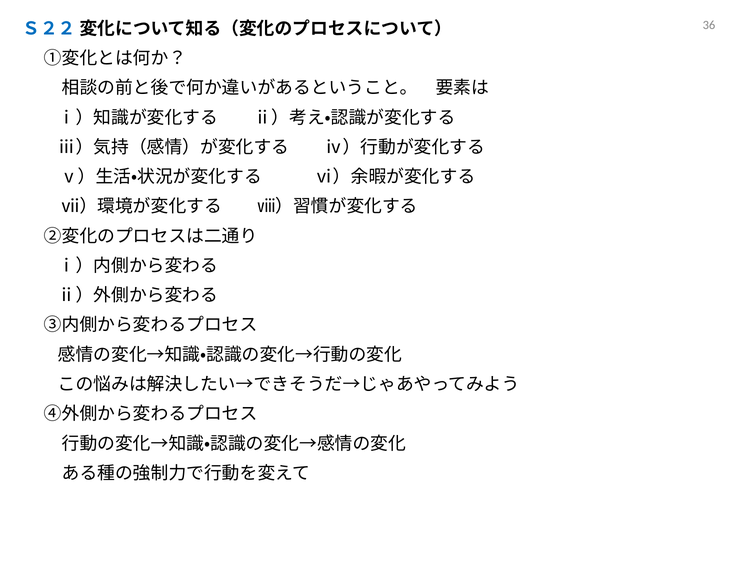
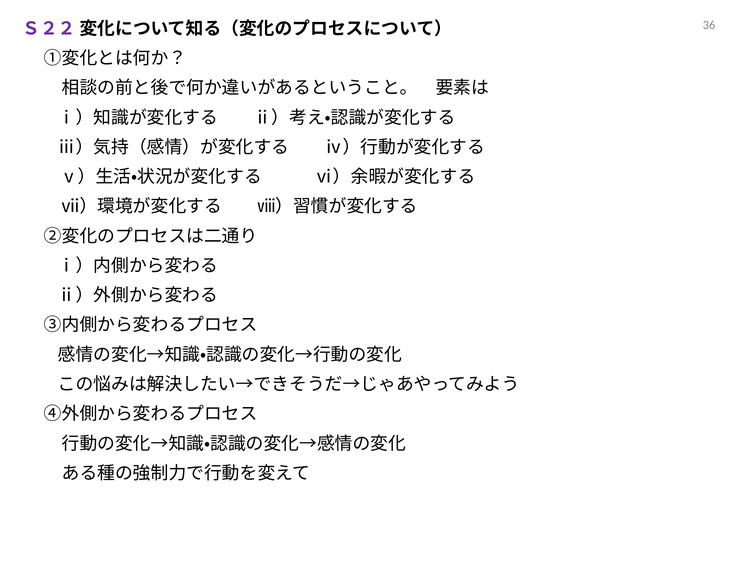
Ｓ２２ colour: blue -> purple
